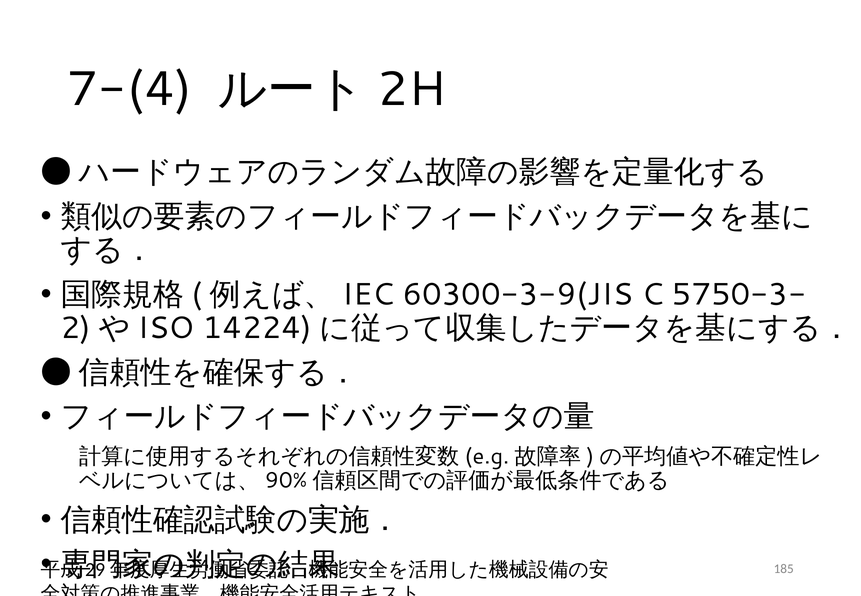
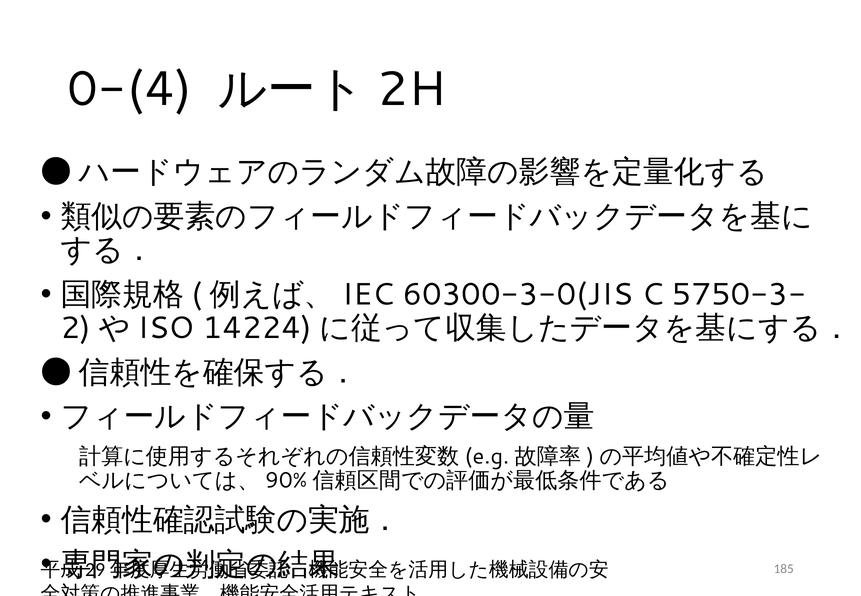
7-(4: 7-(4 -> 0-(4
60300-3-9(JIS: 60300-3-9(JIS -> 60300-3-0(JIS
